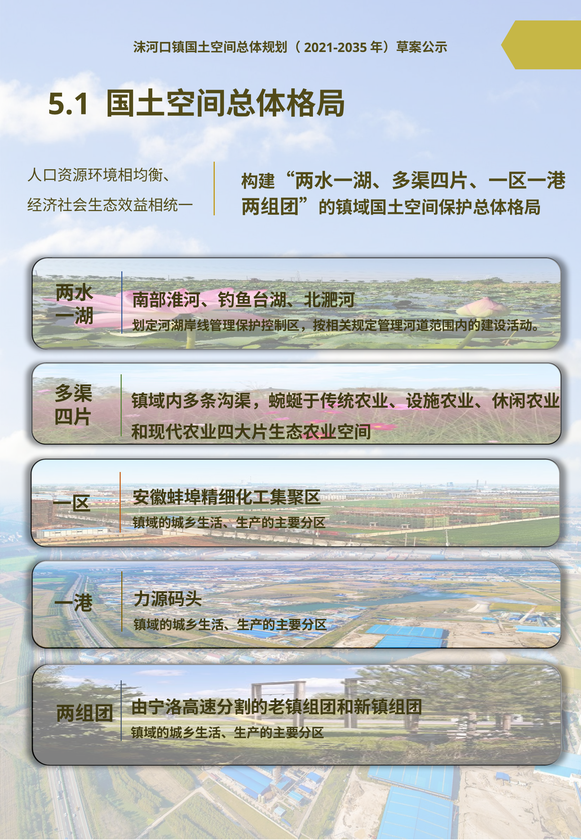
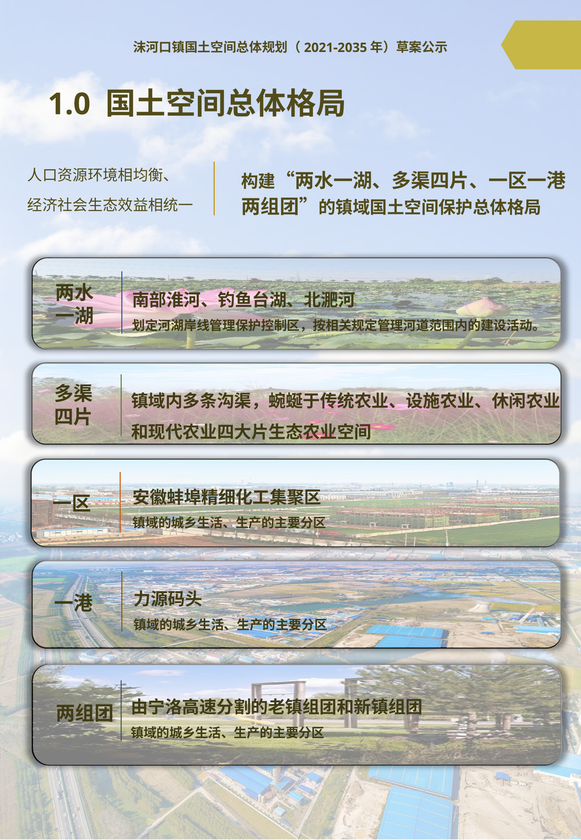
5.1: 5.1 -> 1.0
